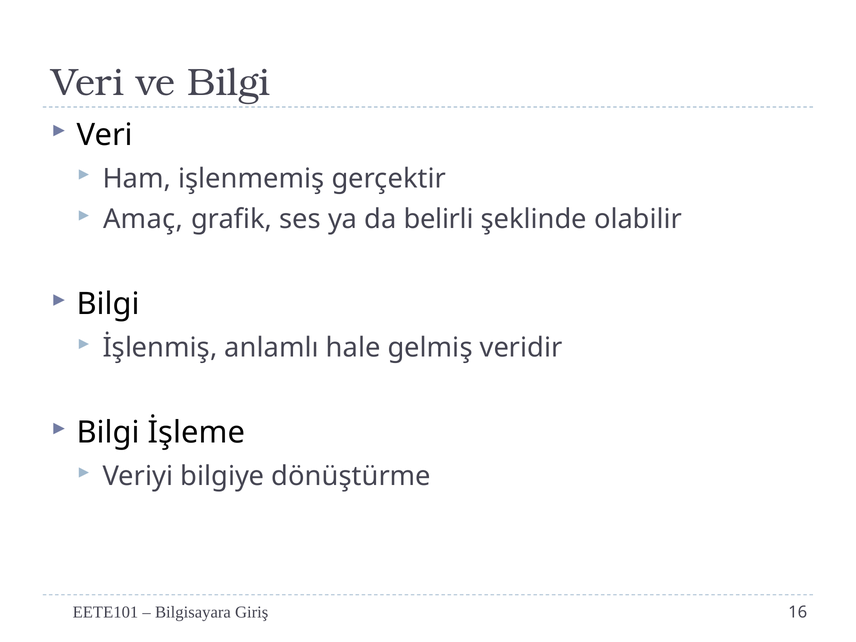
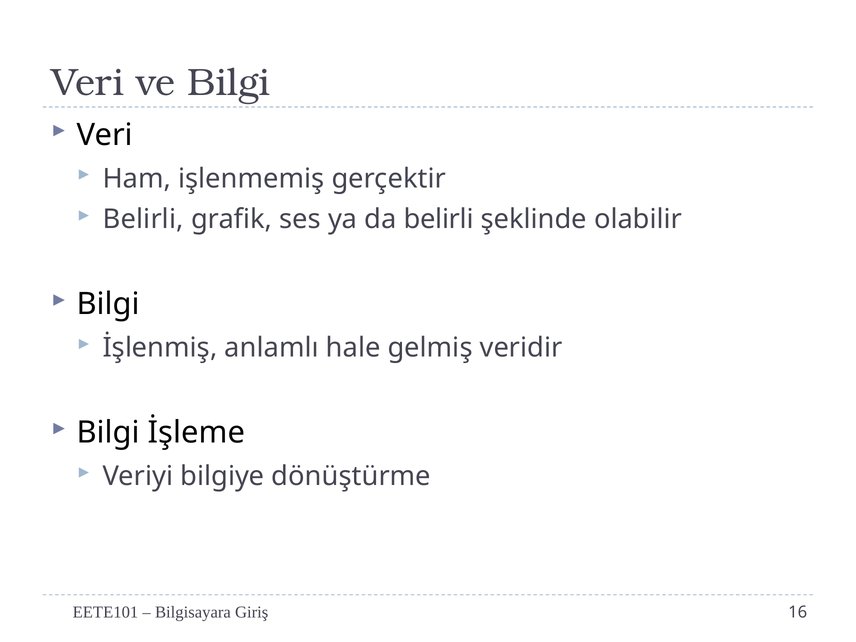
Amaç at (143, 219): Amaç -> Belirli
